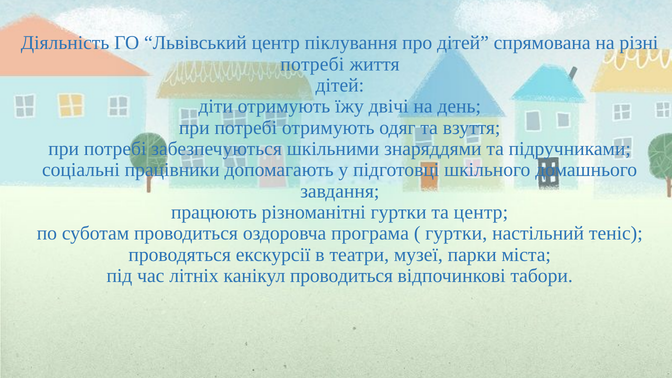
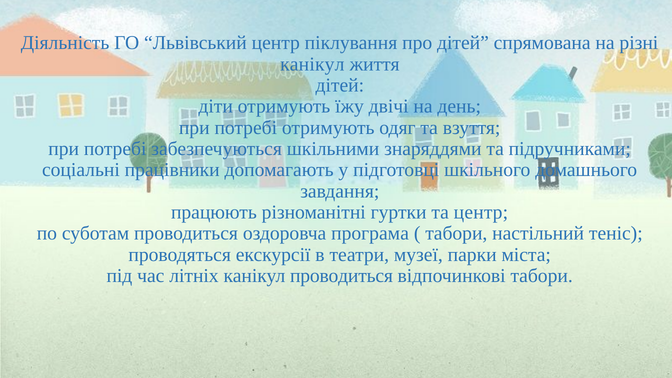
потребі at (312, 64): потребі -> канікул
гуртки at (456, 233): гуртки -> табори
